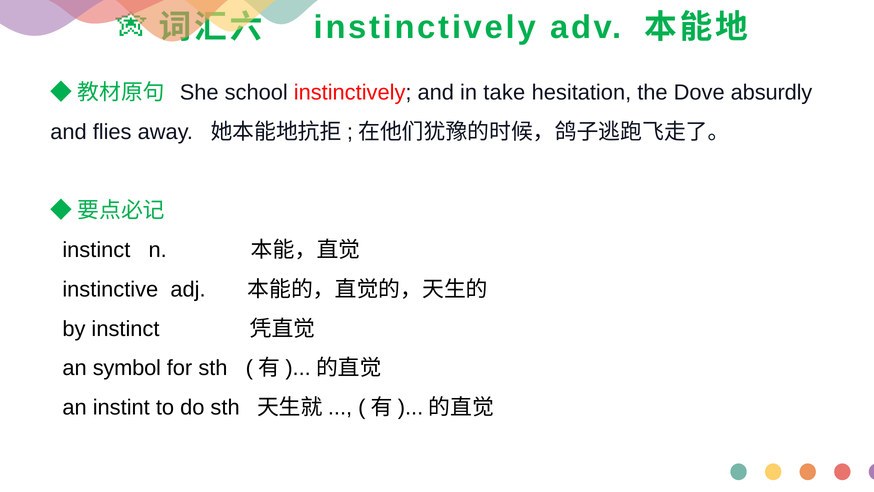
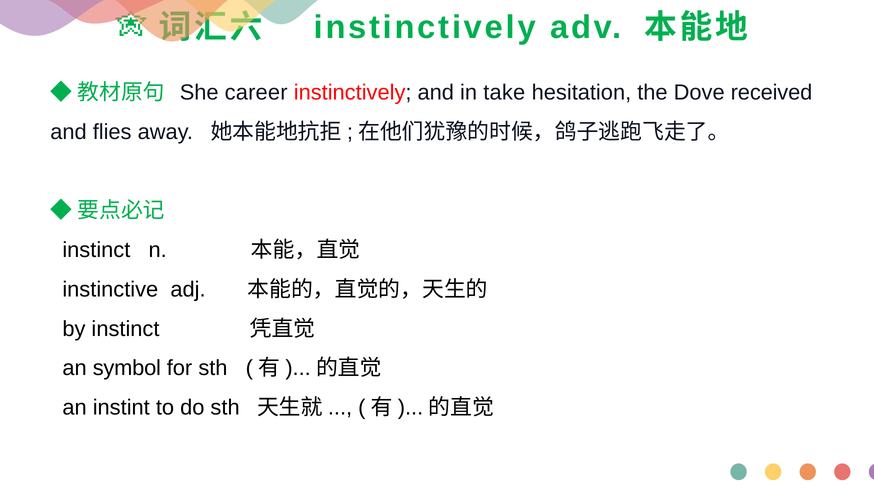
school: school -> career
absurdly: absurdly -> received
